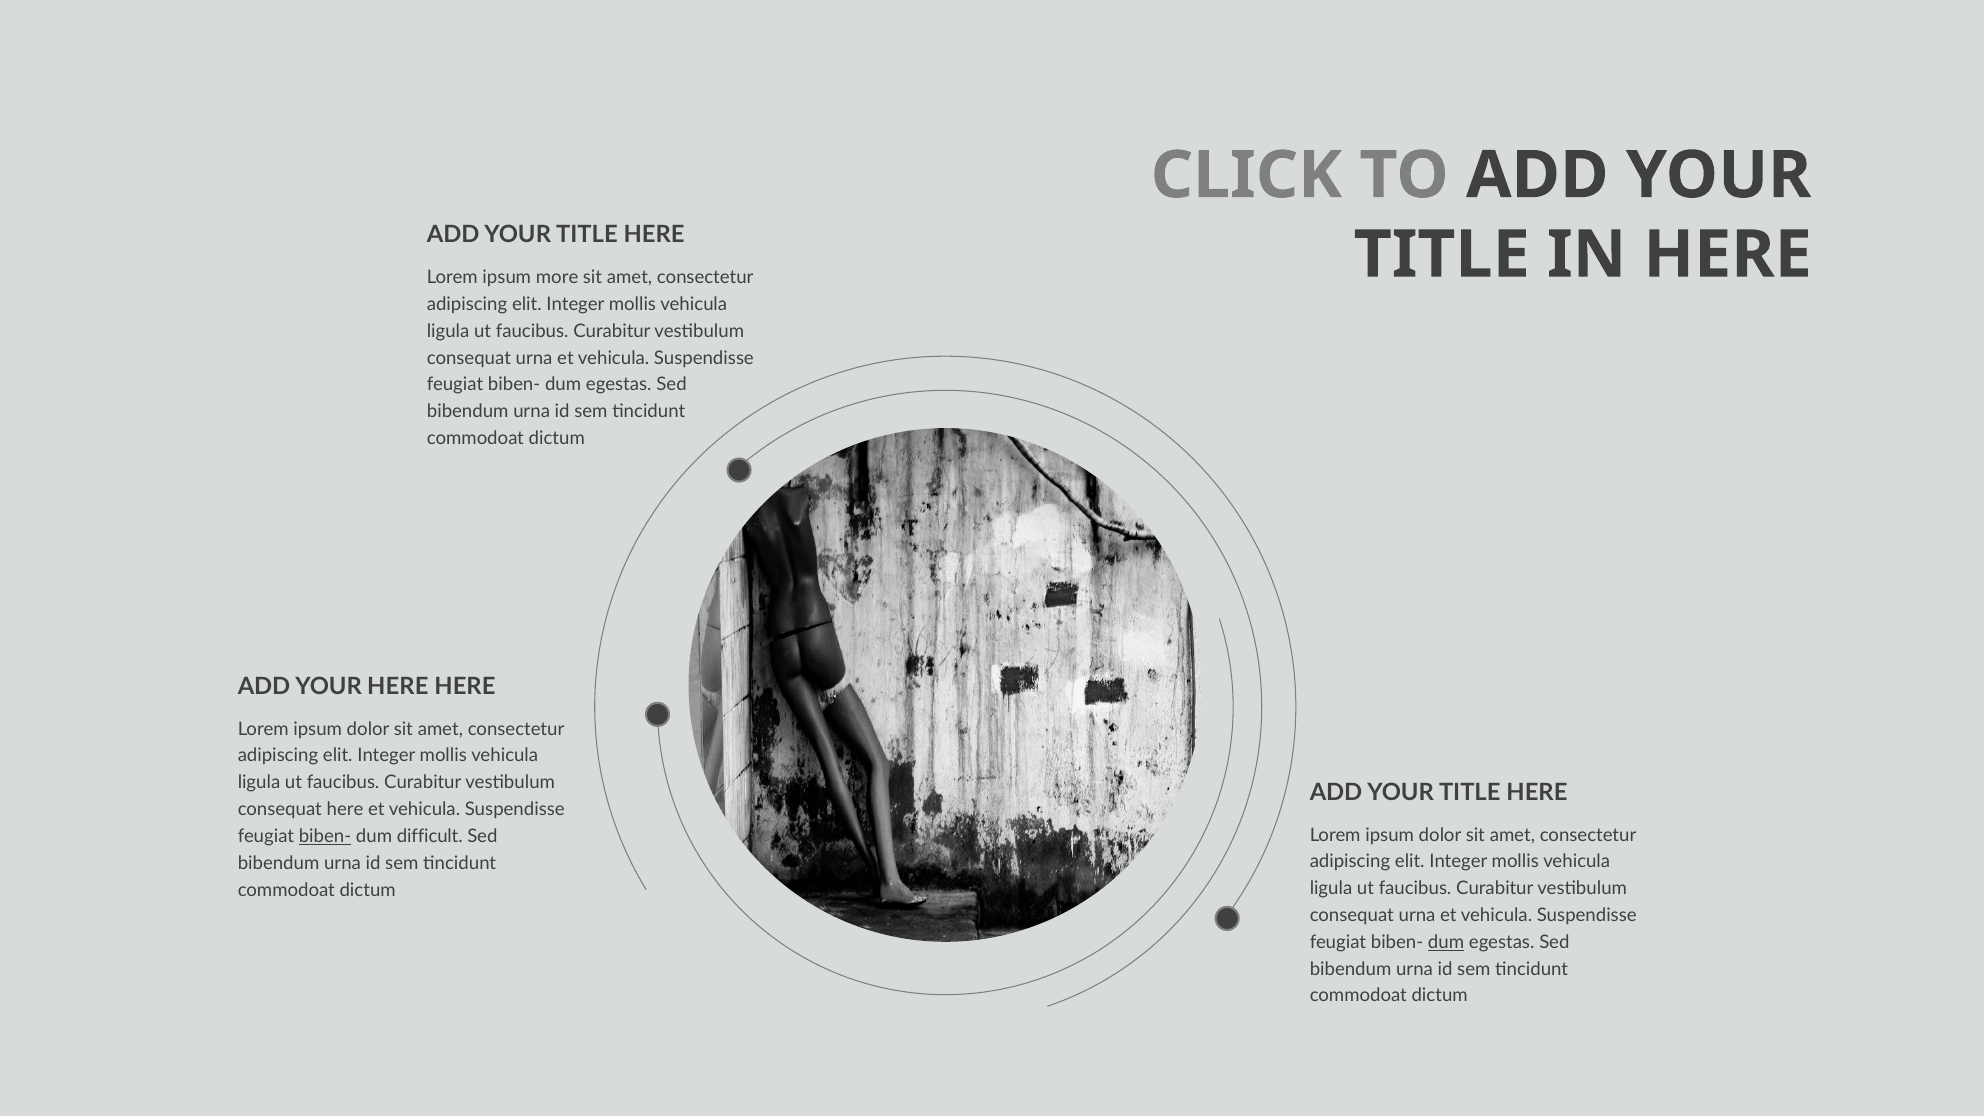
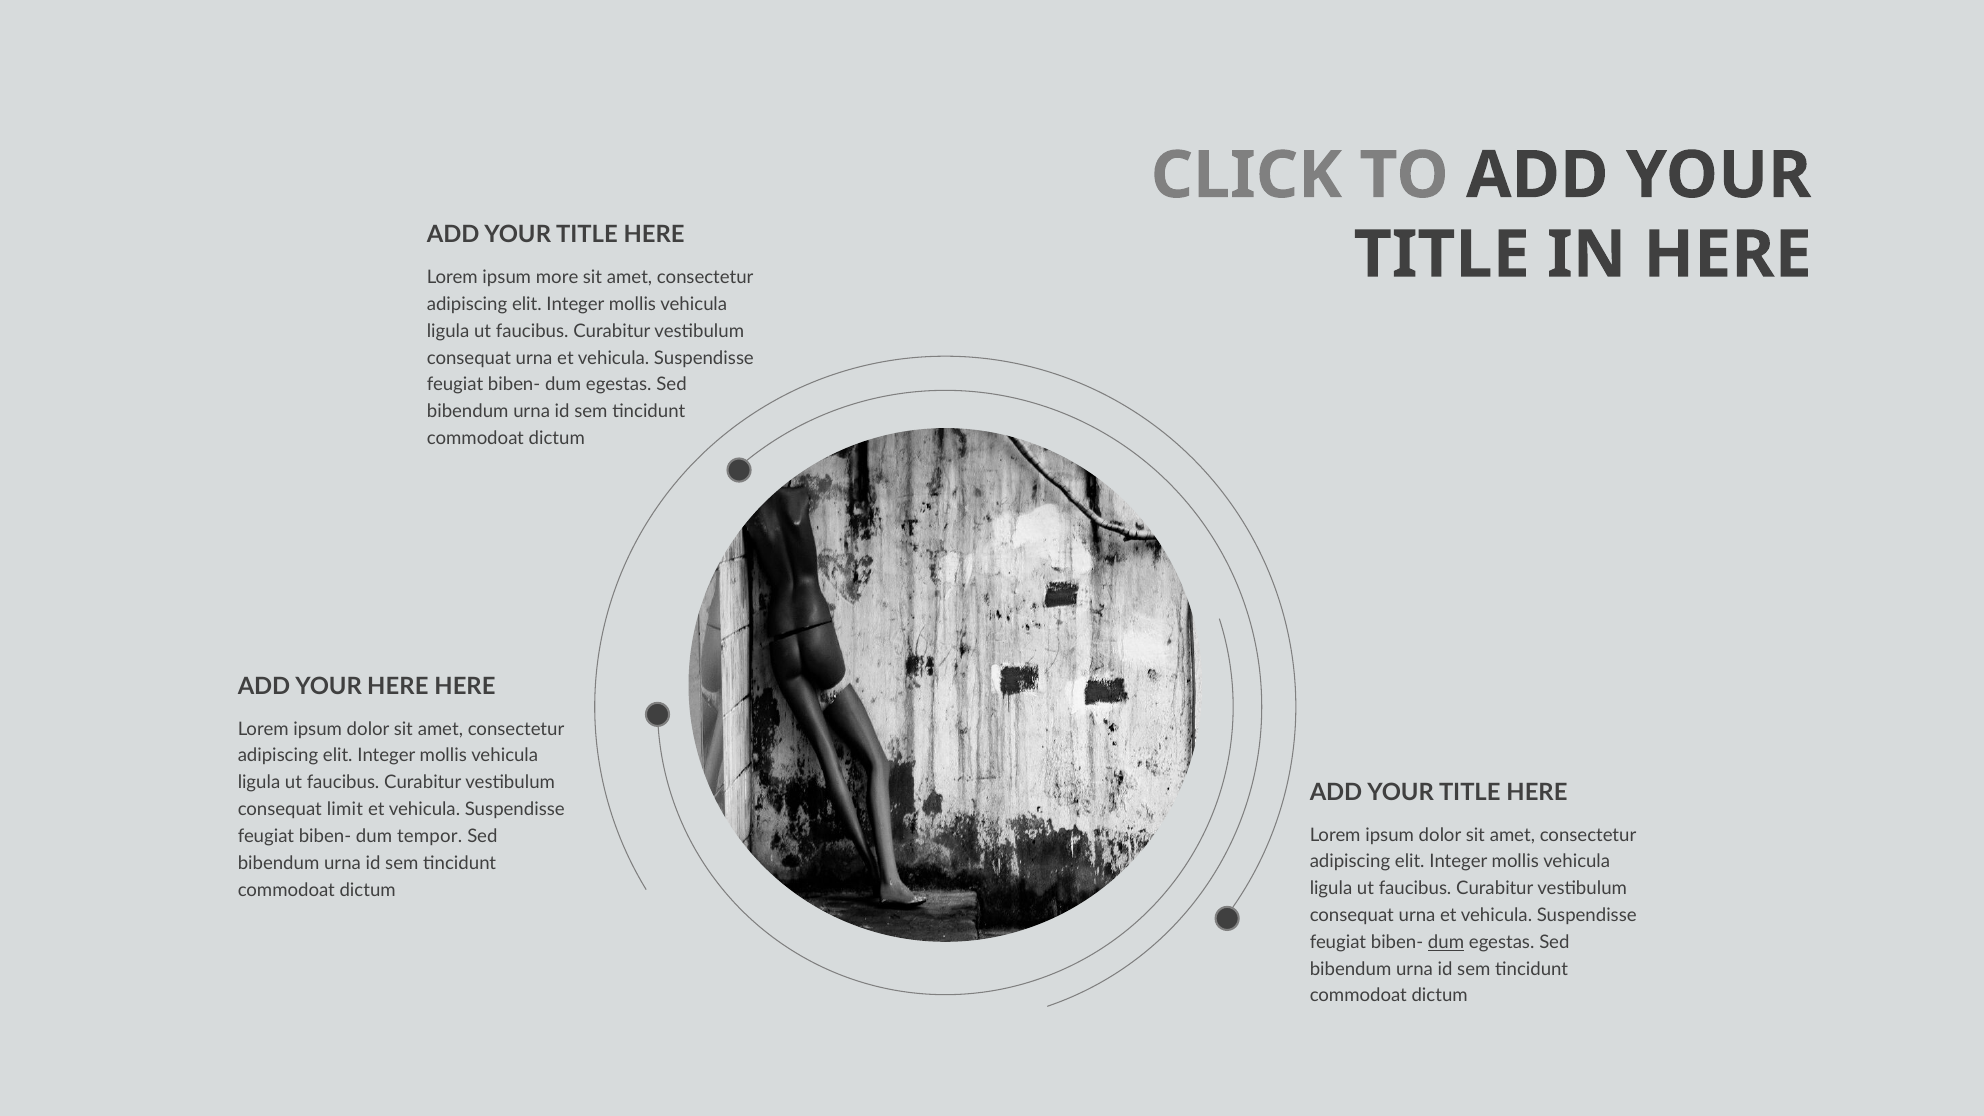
consequat here: here -> limit
biben- at (325, 836) underline: present -> none
difficult: difficult -> tempor
